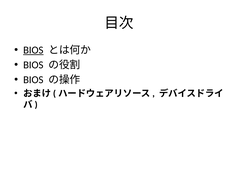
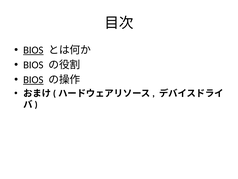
BIOS at (33, 80) underline: none -> present
